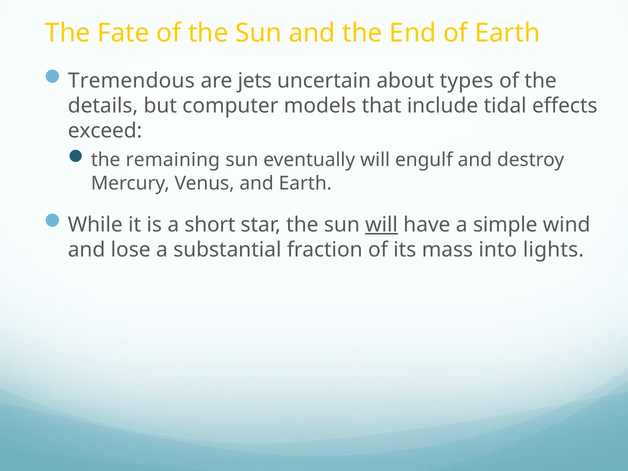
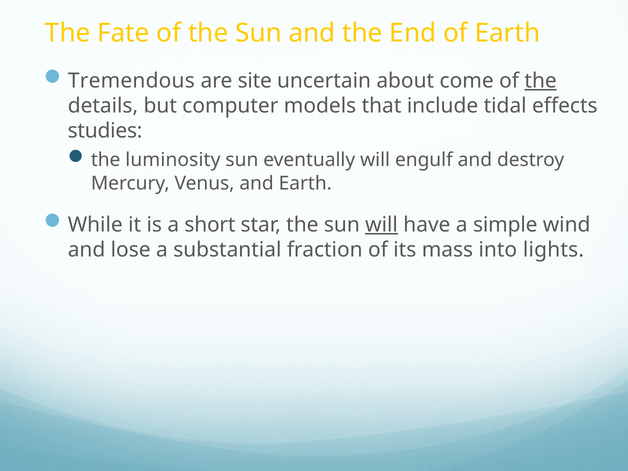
jets: jets -> site
types: types -> come
the at (541, 81) underline: none -> present
exceed: exceed -> studies
remaining: remaining -> luminosity
